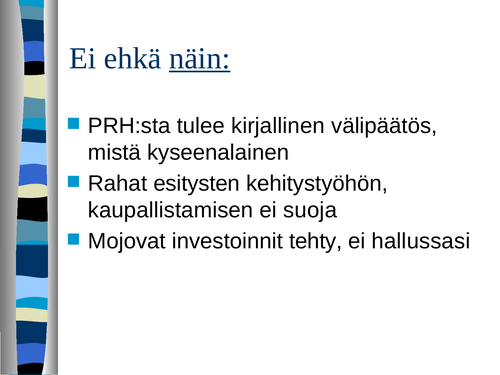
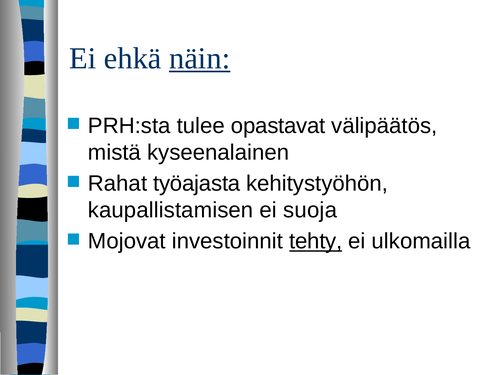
kirjallinen: kirjallinen -> opastavat
esitysten: esitysten -> työajasta
tehty underline: none -> present
hallussasi: hallussasi -> ulkomailla
